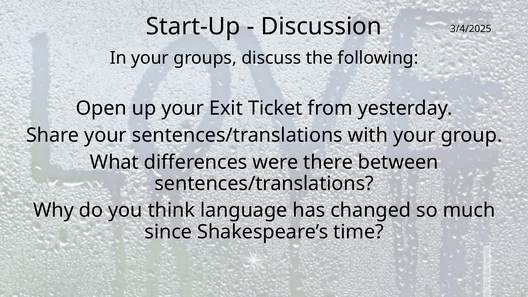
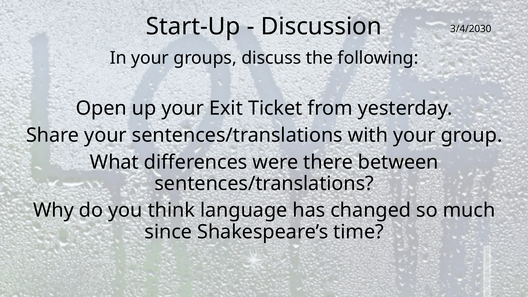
3/4/2025: 3/4/2025 -> 3/4/2030
